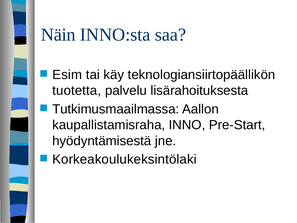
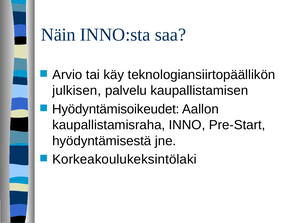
Esim: Esim -> Arvio
tuotetta: tuotetta -> julkisen
lisärahoituksesta: lisärahoituksesta -> kaupallistamisen
Tutkimusmaailmassa: Tutkimusmaailmassa -> Hyödyntämisoikeudet
